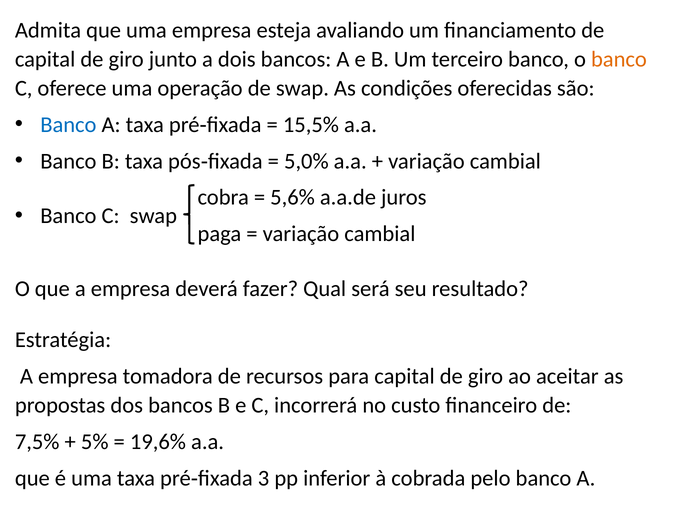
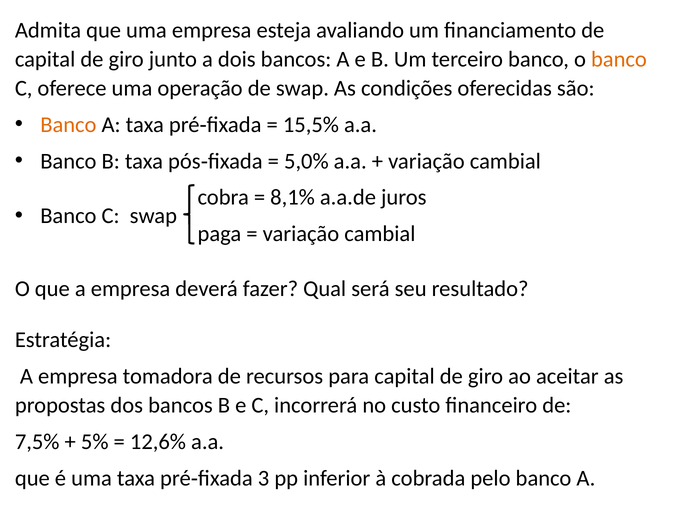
Banco at (68, 125) colour: blue -> orange
5,6%: 5,6% -> 8,1%
19,6%: 19,6% -> 12,6%
